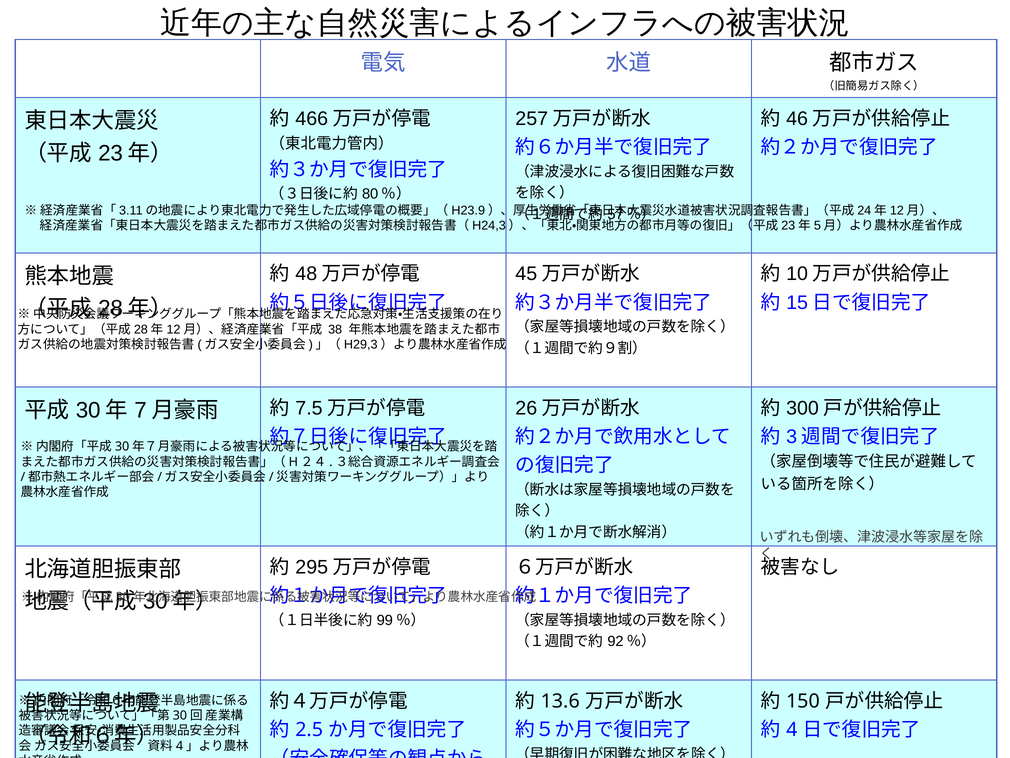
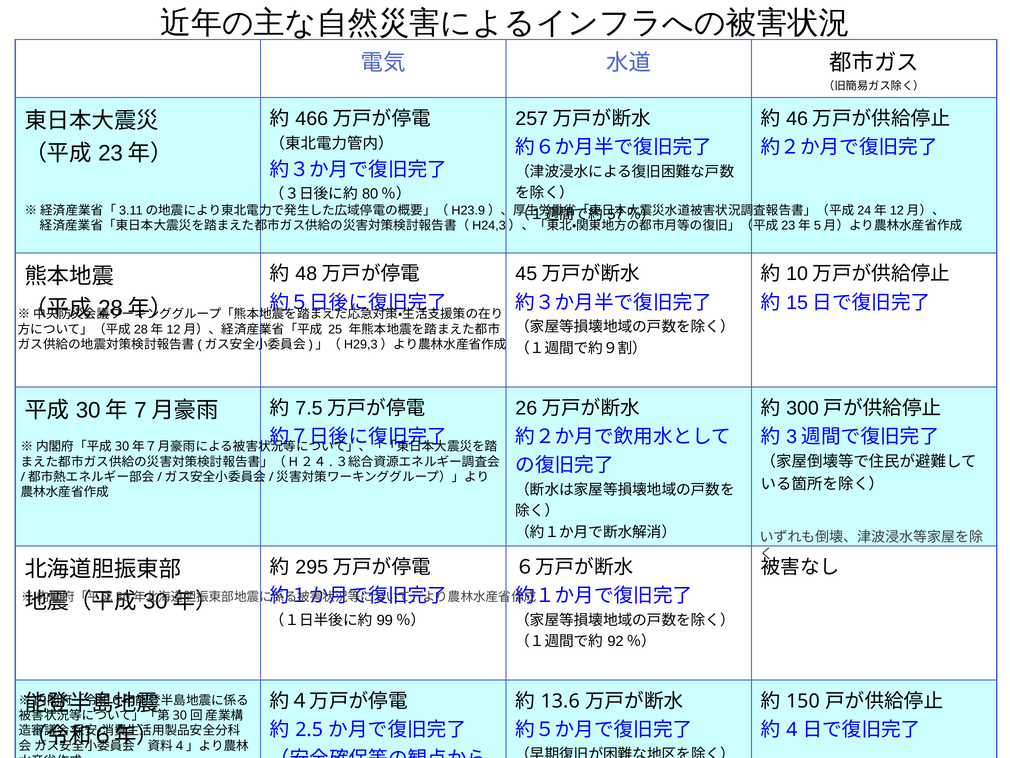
38: 38 -> 25
